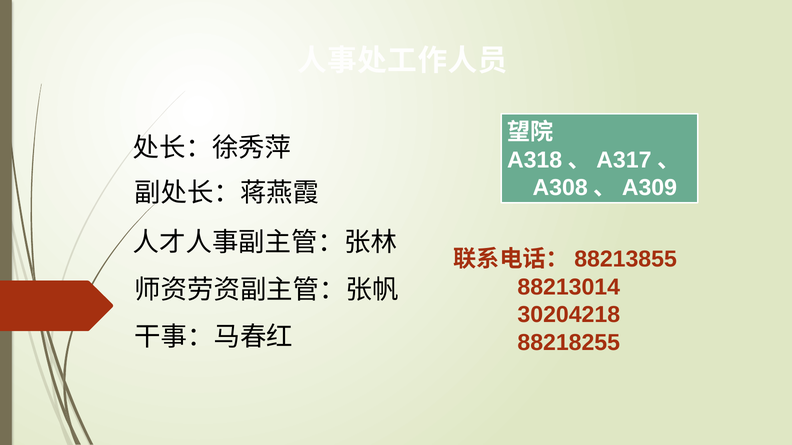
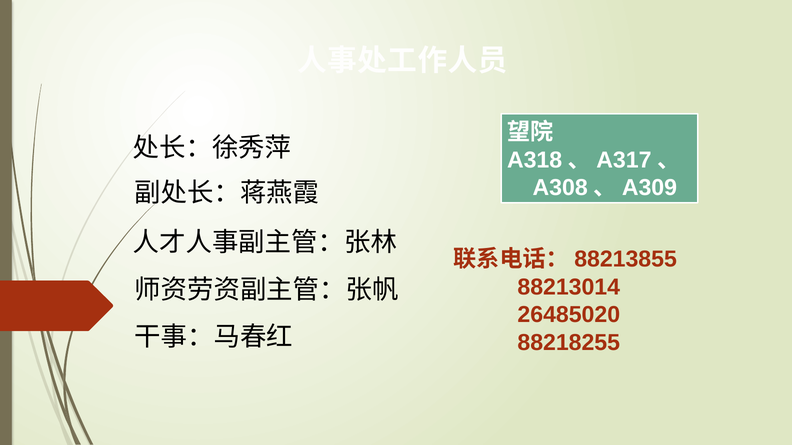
30204218: 30204218 -> 26485020
